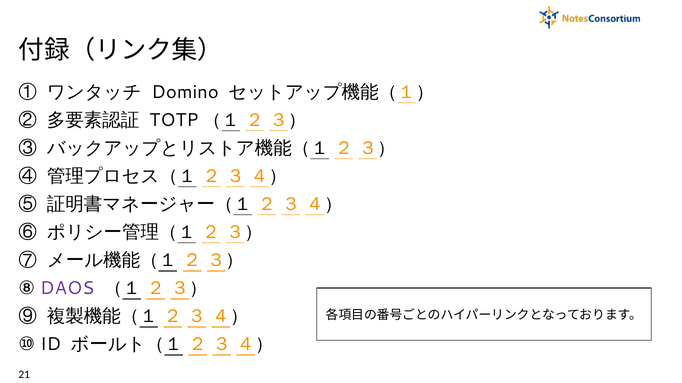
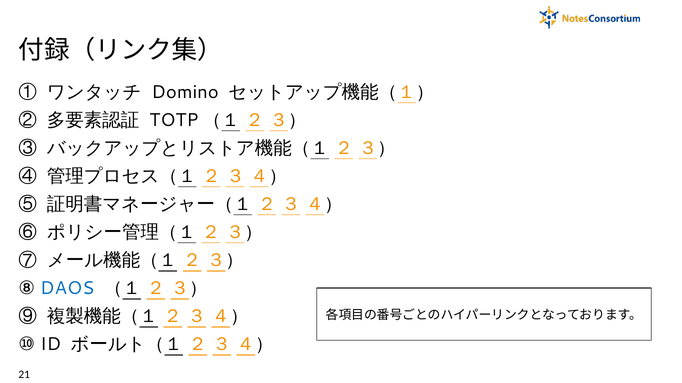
DAOS colour: purple -> blue
